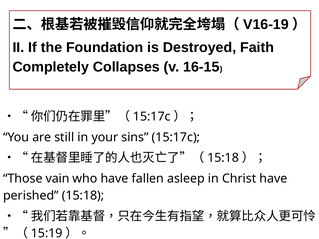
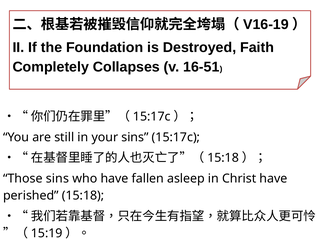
16-15: 16-15 -> 16-51
Those vain: vain -> sins
